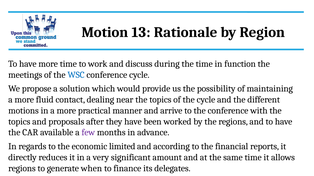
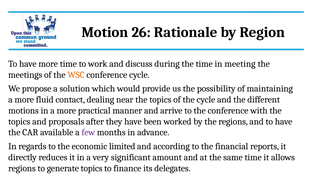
13: 13 -> 26
function: function -> meeting
WSC colour: blue -> orange
generate when: when -> topics
